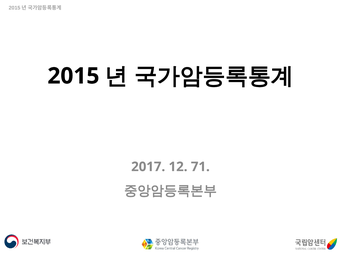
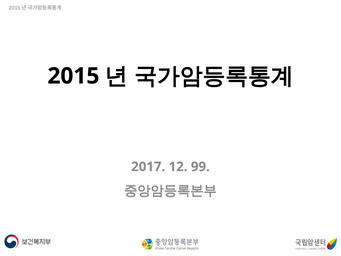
71: 71 -> 99
